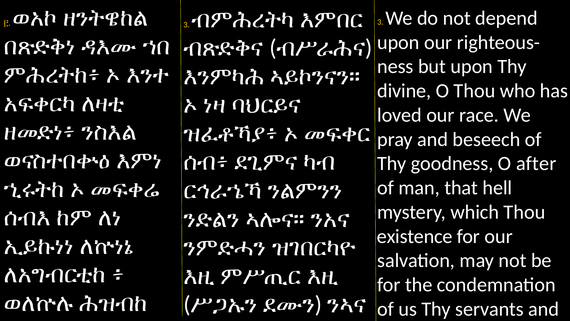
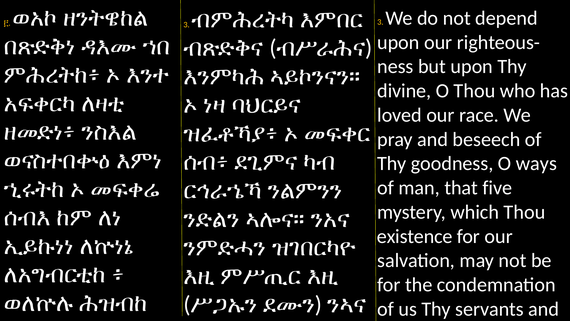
after: after -> ways
hell: hell -> five
